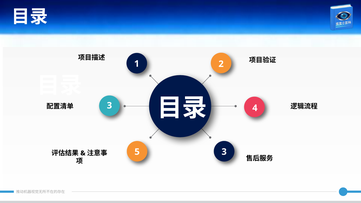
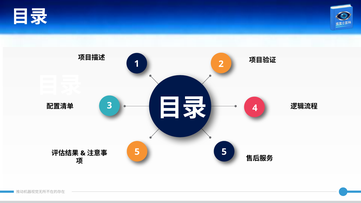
5 3: 3 -> 5
